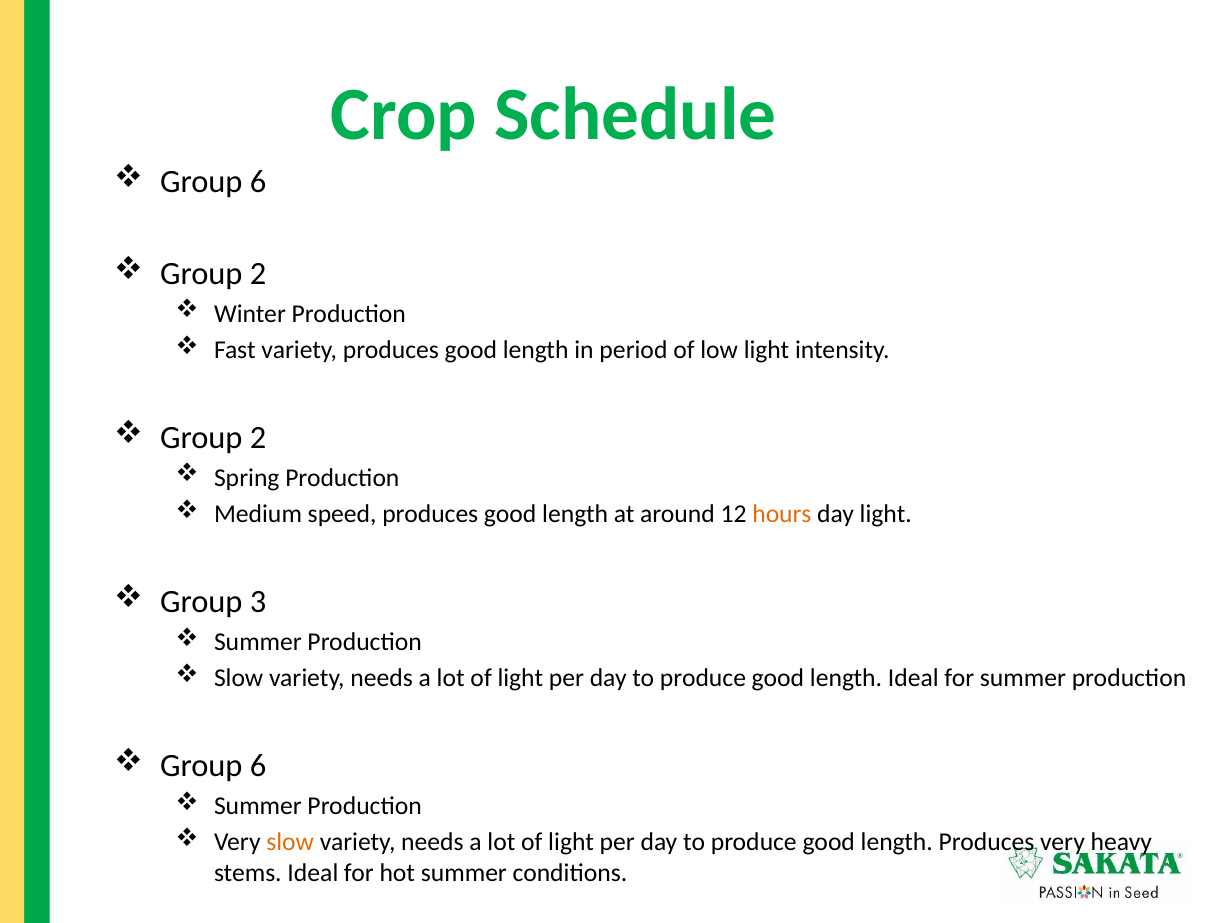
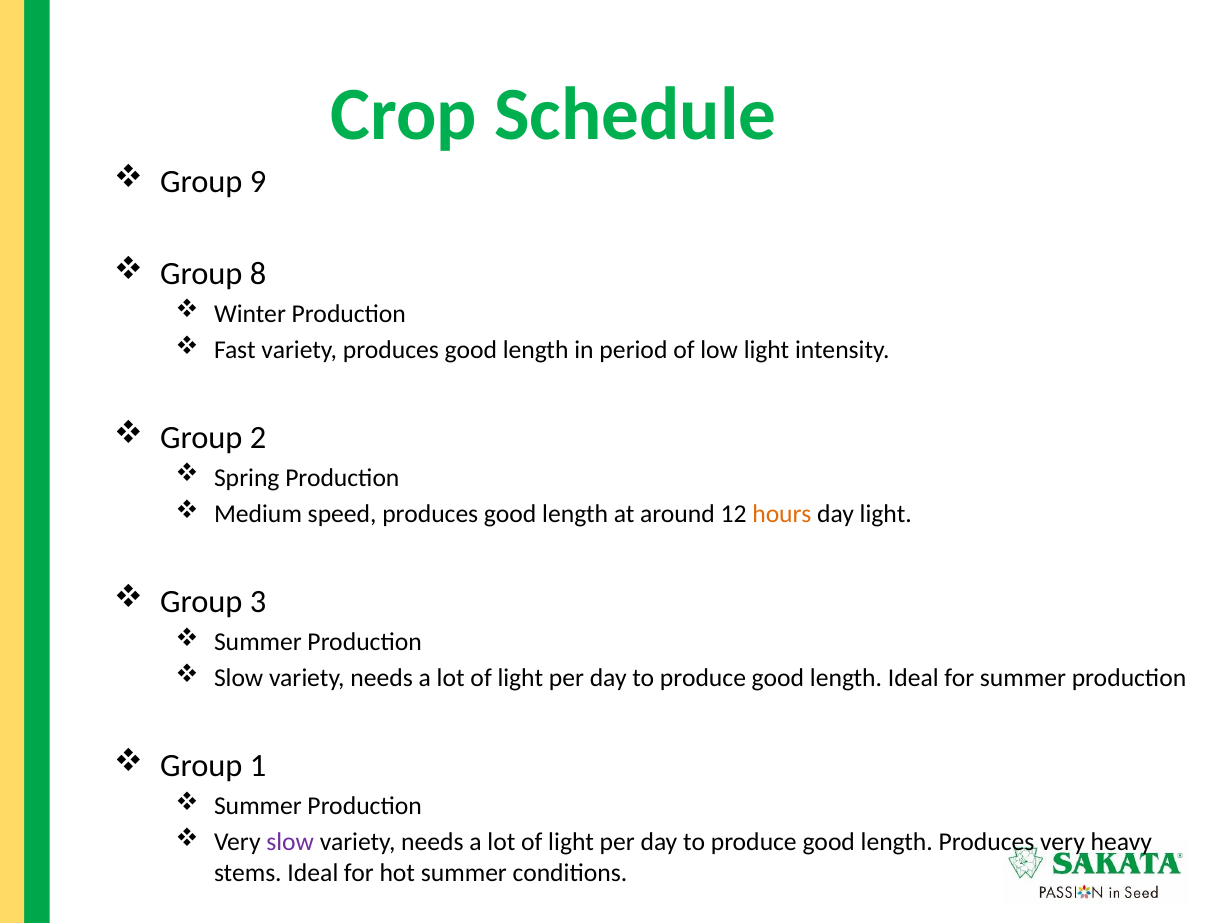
6 at (258, 182): 6 -> 9
2 at (258, 274): 2 -> 8
6 at (258, 766): 6 -> 1
slow at (290, 842) colour: orange -> purple
